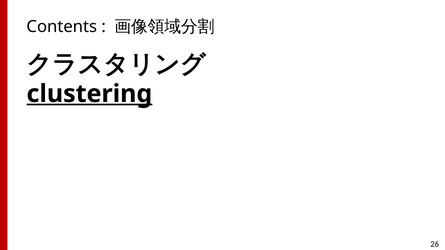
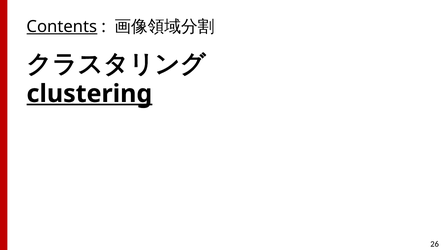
Contents underline: none -> present
